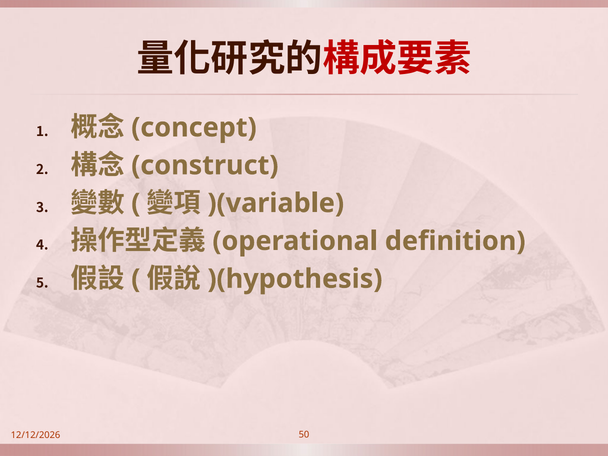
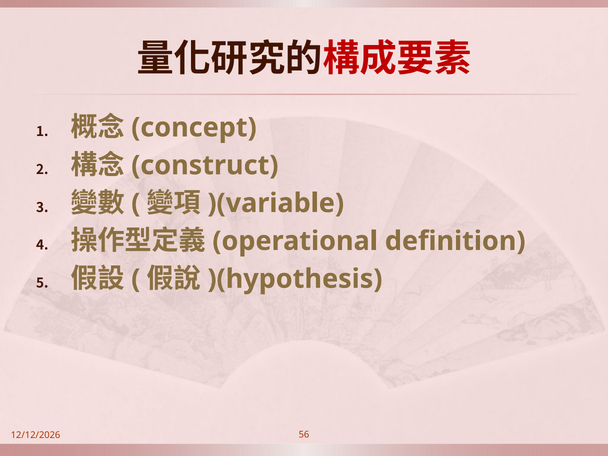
50: 50 -> 56
